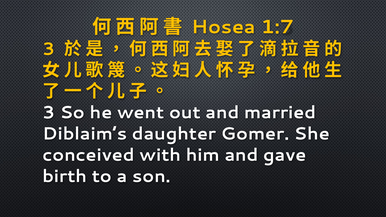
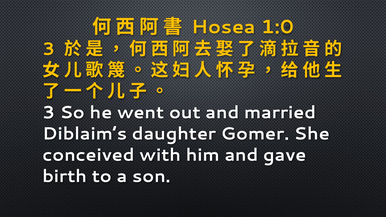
1:7: 1:7 -> 1:0
